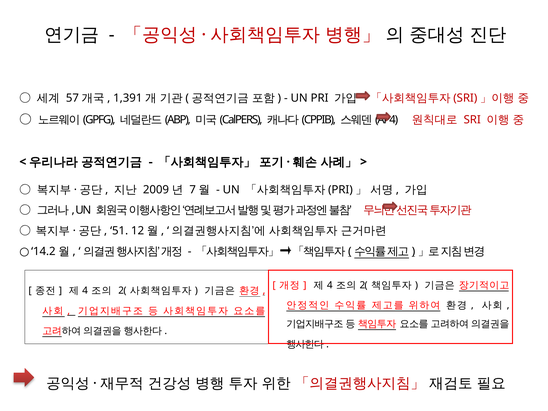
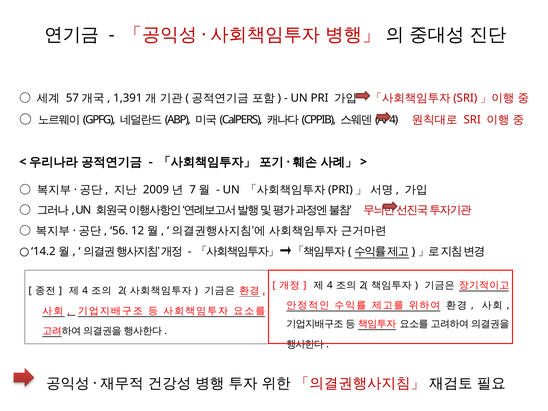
51: 51 -> 56
